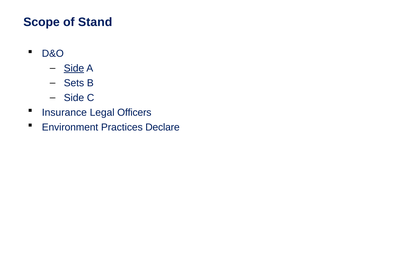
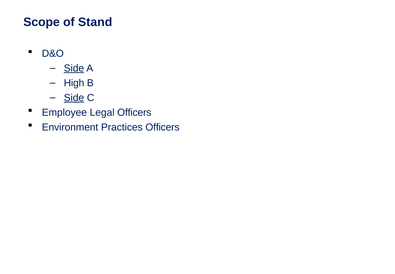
Sets: Sets -> High
Side at (74, 98) underline: none -> present
Insurance: Insurance -> Employee
Practices Declare: Declare -> Officers
